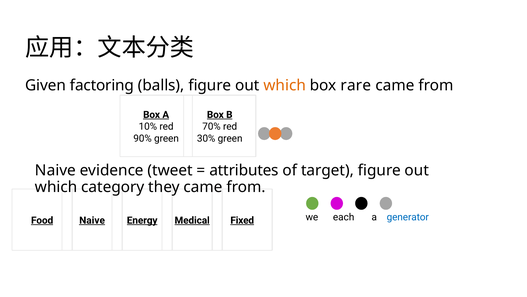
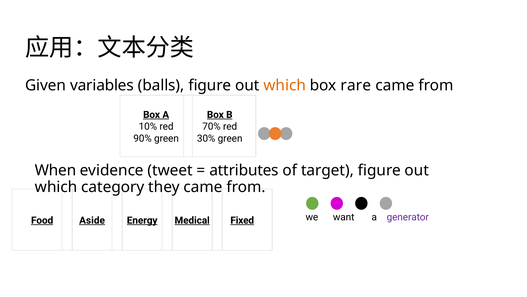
factoring: factoring -> variables
Naive at (55, 170): Naive -> When
each: each -> want
generator colour: blue -> purple
Naive at (92, 220): Naive -> Aside
